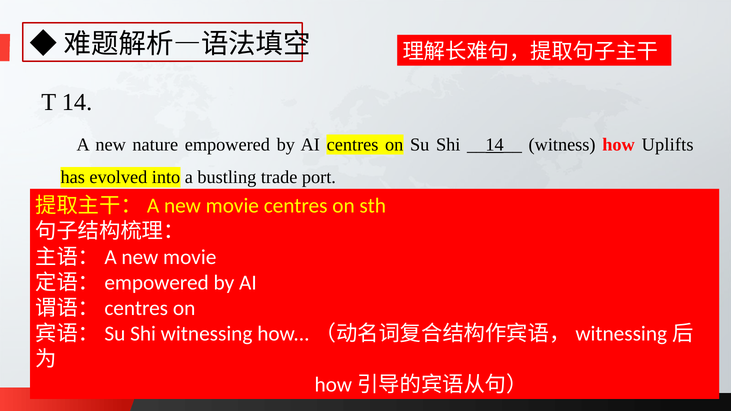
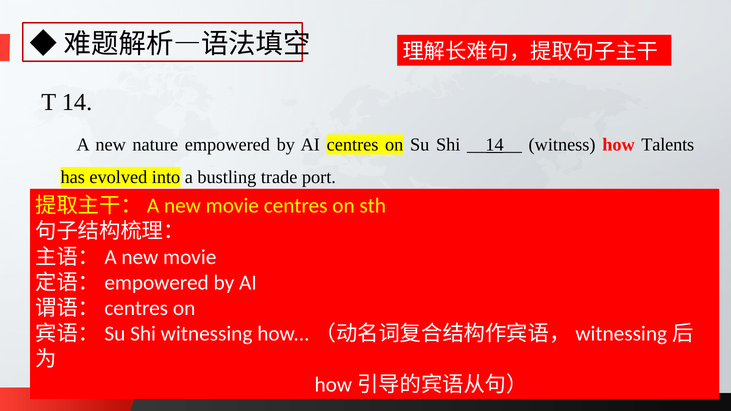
Uplifts: Uplifts -> Talents
